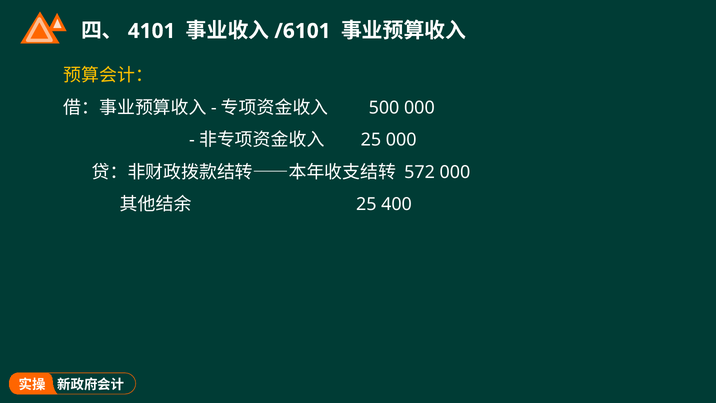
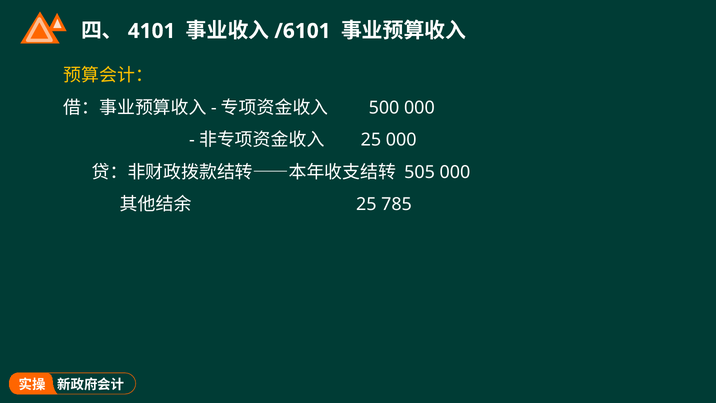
572: 572 -> 505
400: 400 -> 785
